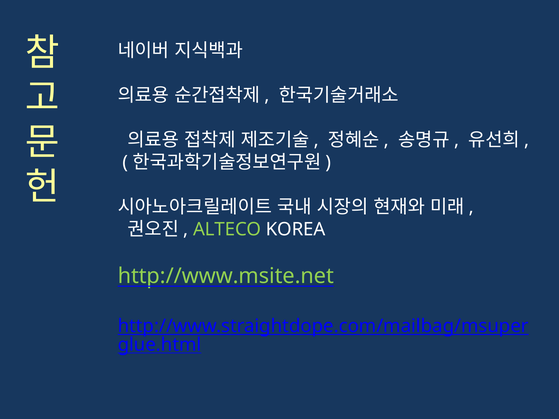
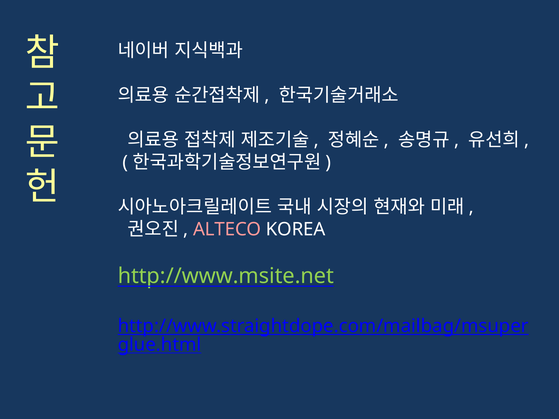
ALTECO colour: light green -> pink
